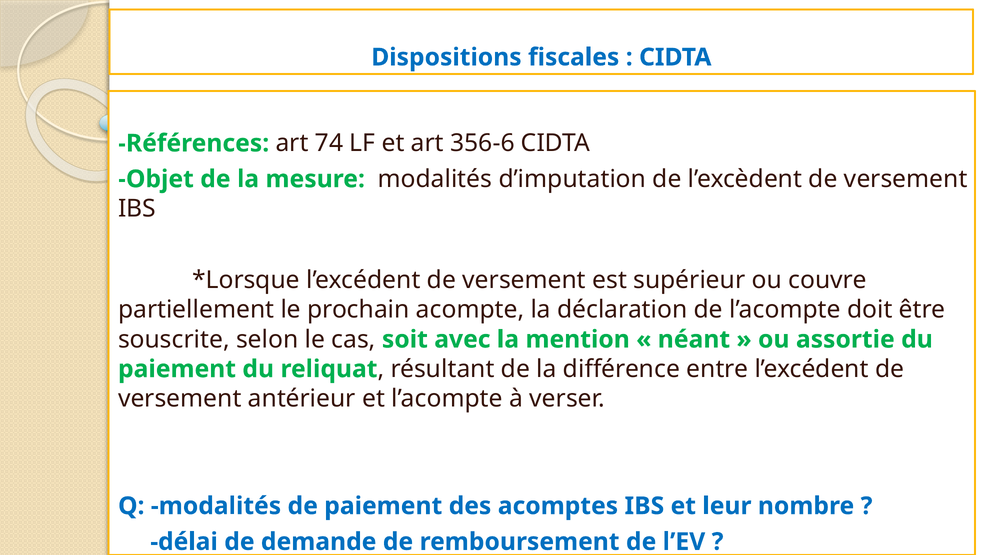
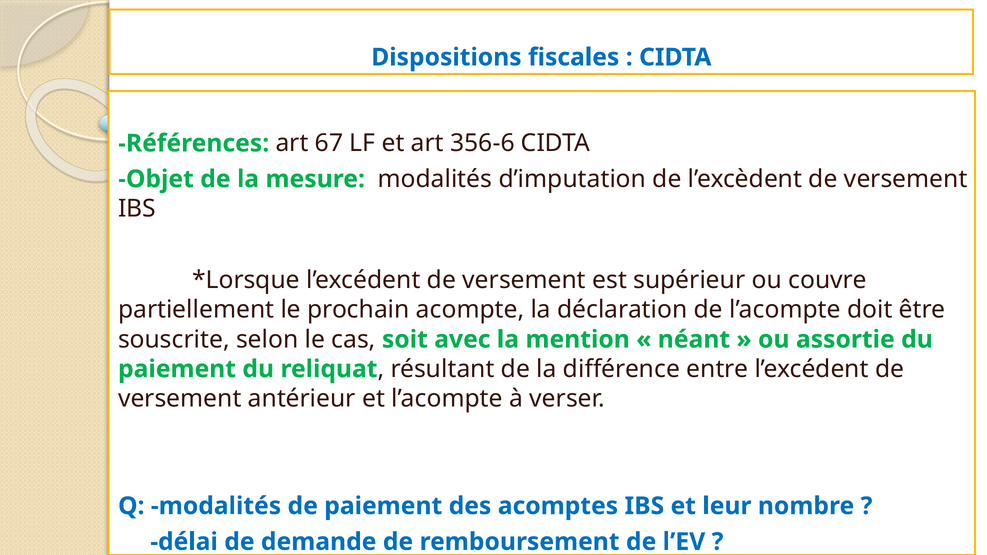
74: 74 -> 67
